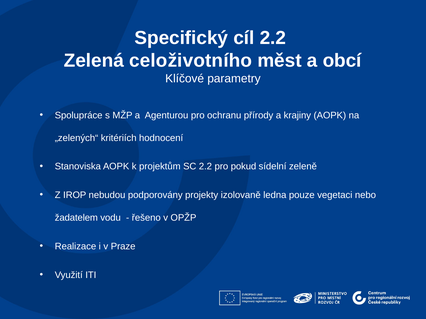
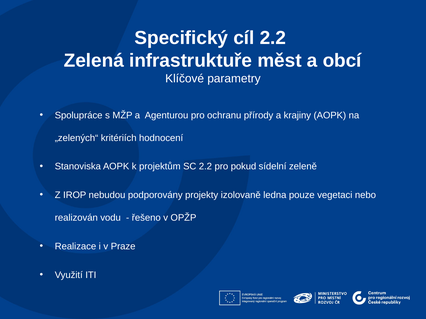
celoživotního: celoživotního -> infrastruktuře
žadatelem: žadatelem -> realizován
